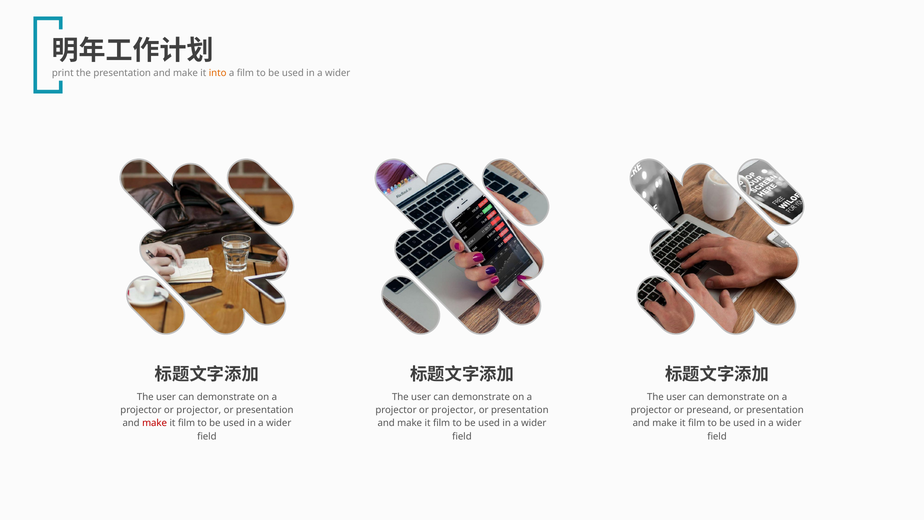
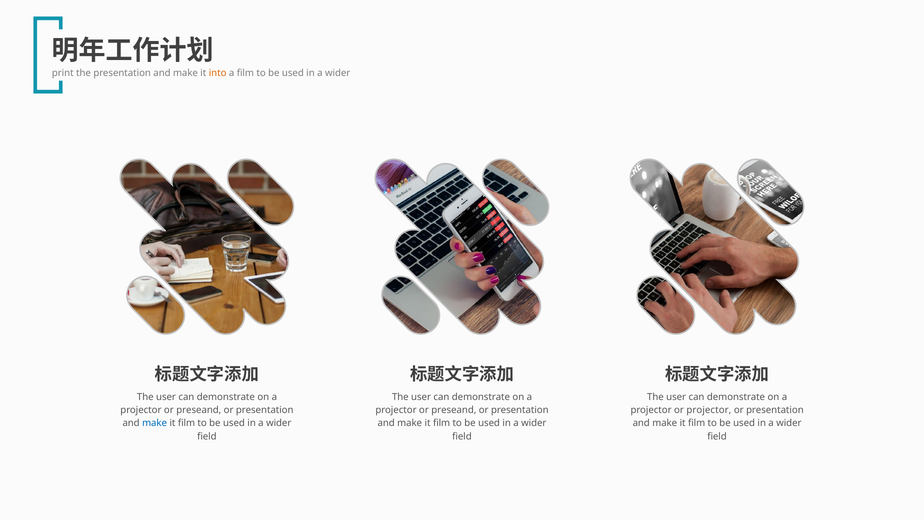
projector at (199, 410): projector -> preseand
projector at (454, 410): projector -> preseand
or preseand: preseand -> projector
make at (155, 423) colour: red -> blue
